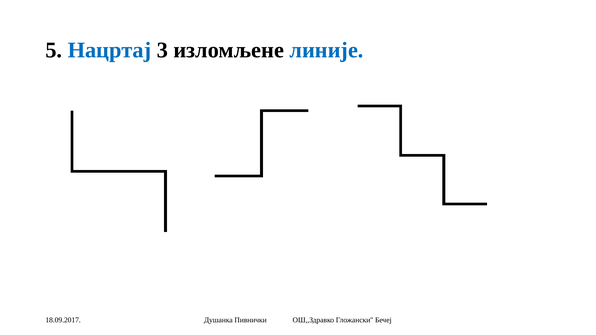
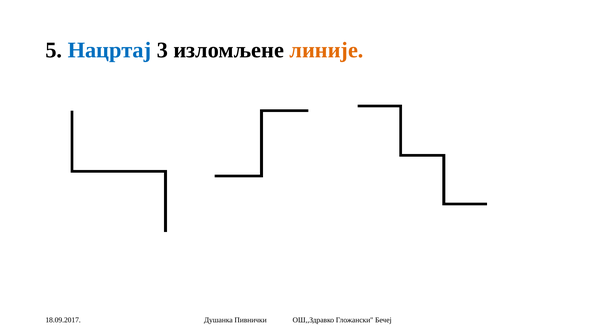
линије colour: blue -> orange
